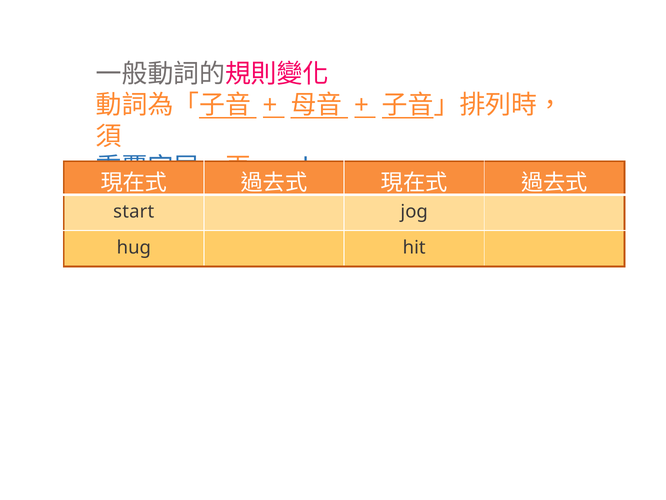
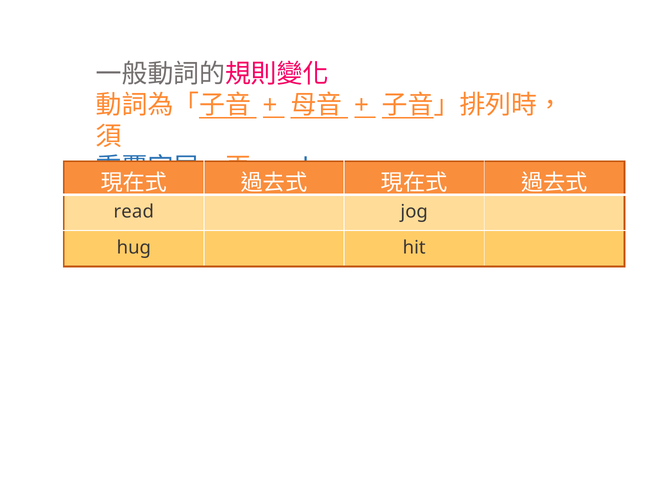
start: start -> read
